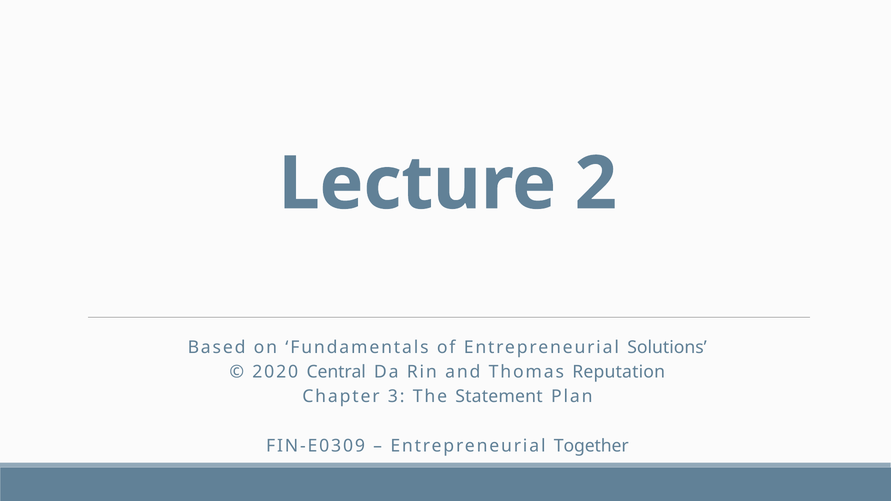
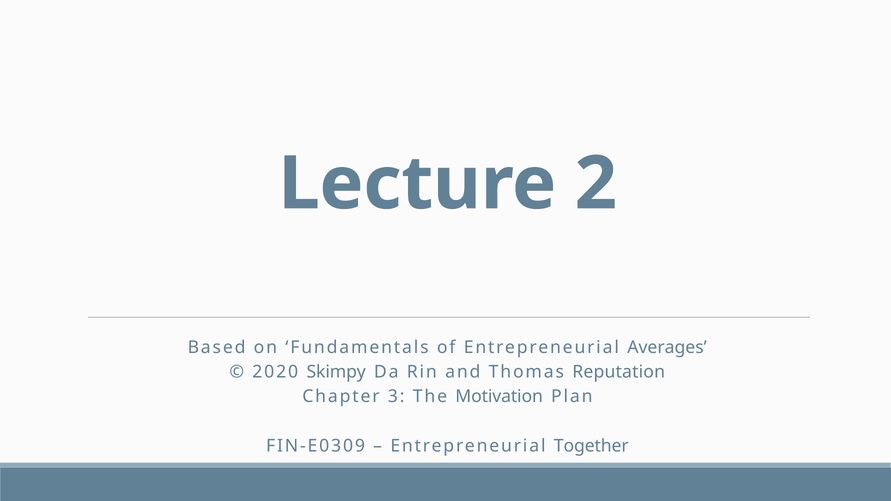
Solutions: Solutions -> Averages
Central: Central -> Skimpy
Statement: Statement -> Motivation
